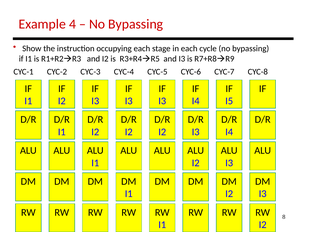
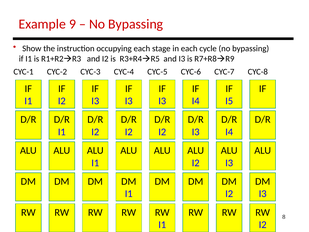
4: 4 -> 9
